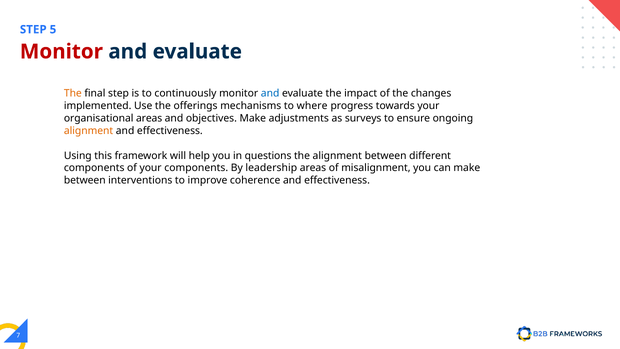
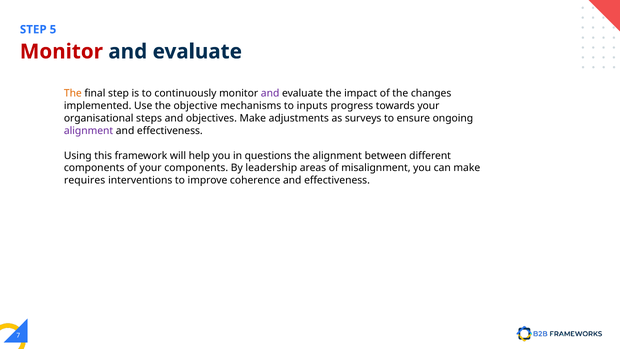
and at (270, 94) colour: blue -> purple
offerings: offerings -> objective
where: where -> inputs
organisational areas: areas -> steps
alignment at (89, 131) colour: orange -> purple
between at (85, 180): between -> requires
